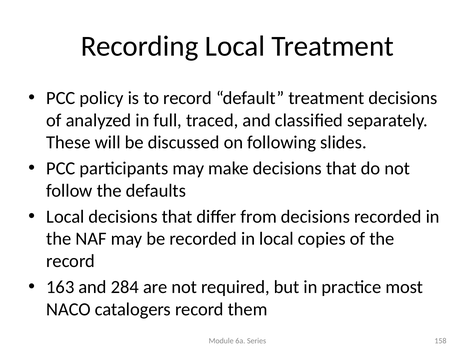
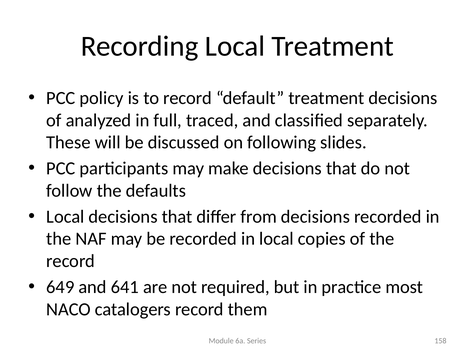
163: 163 -> 649
284: 284 -> 641
